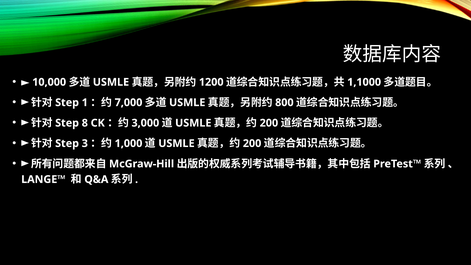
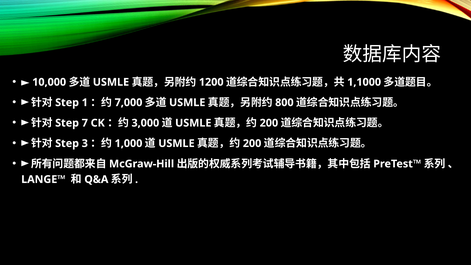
8: 8 -> 7
